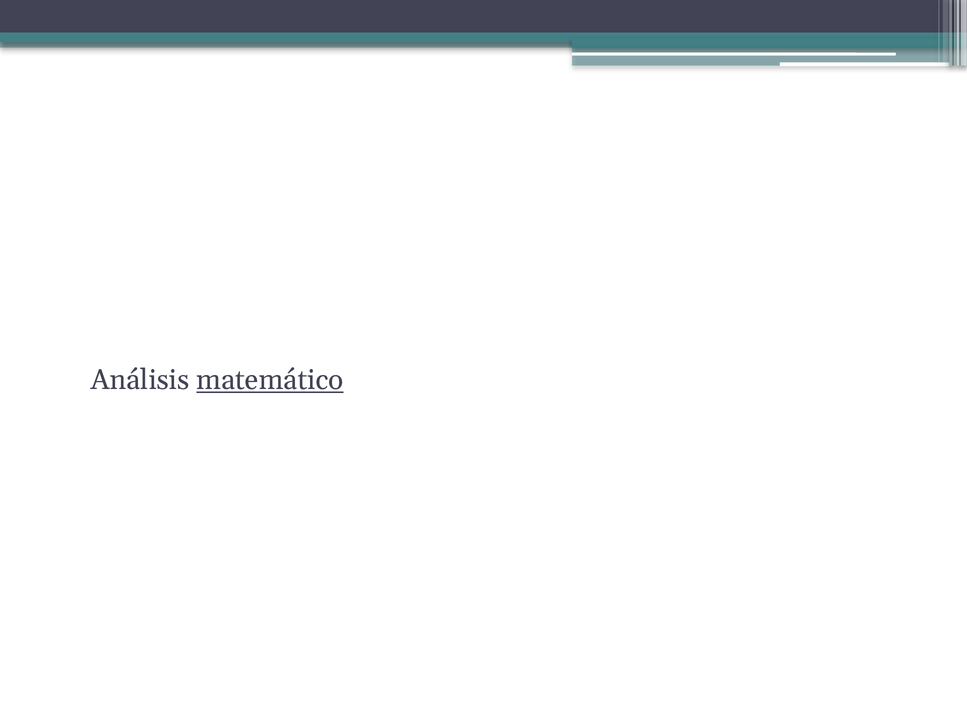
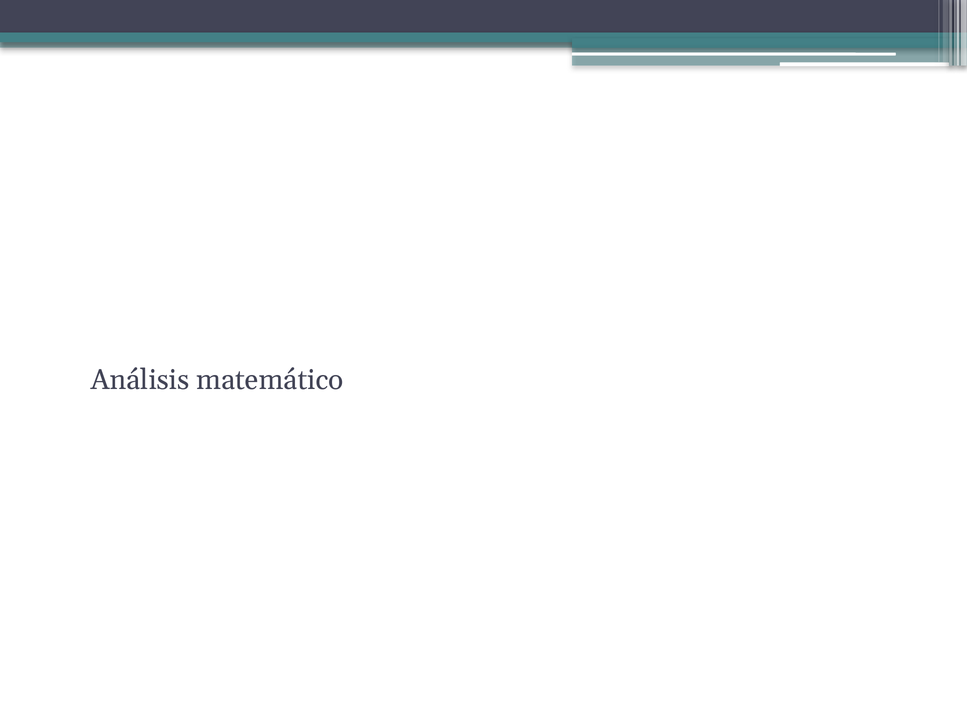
matemático underline: present -> none
